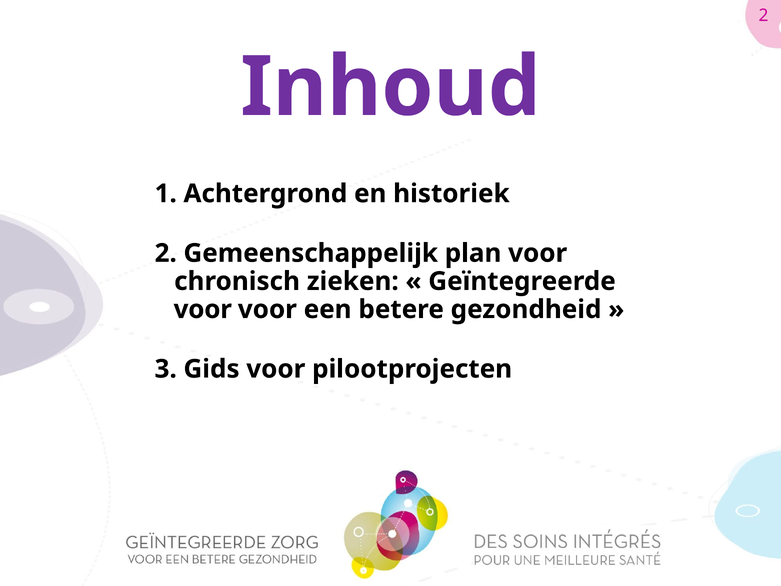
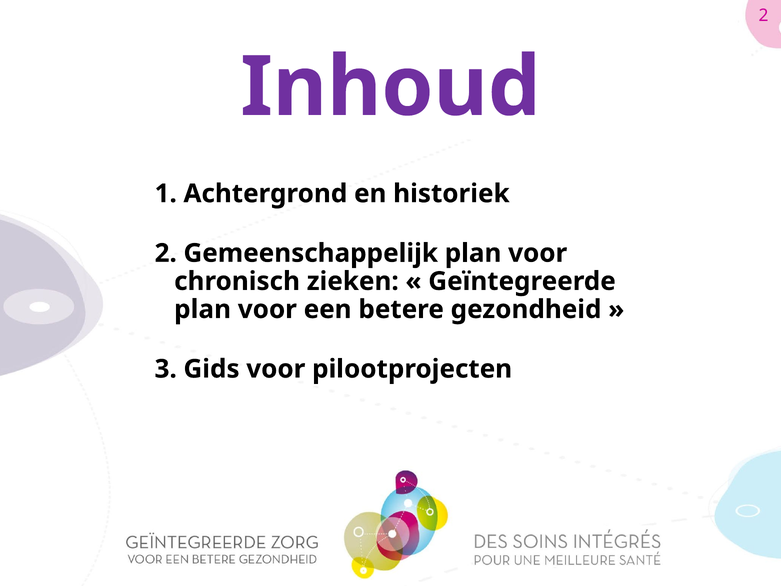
voor at (203, 309): voor -> plan
